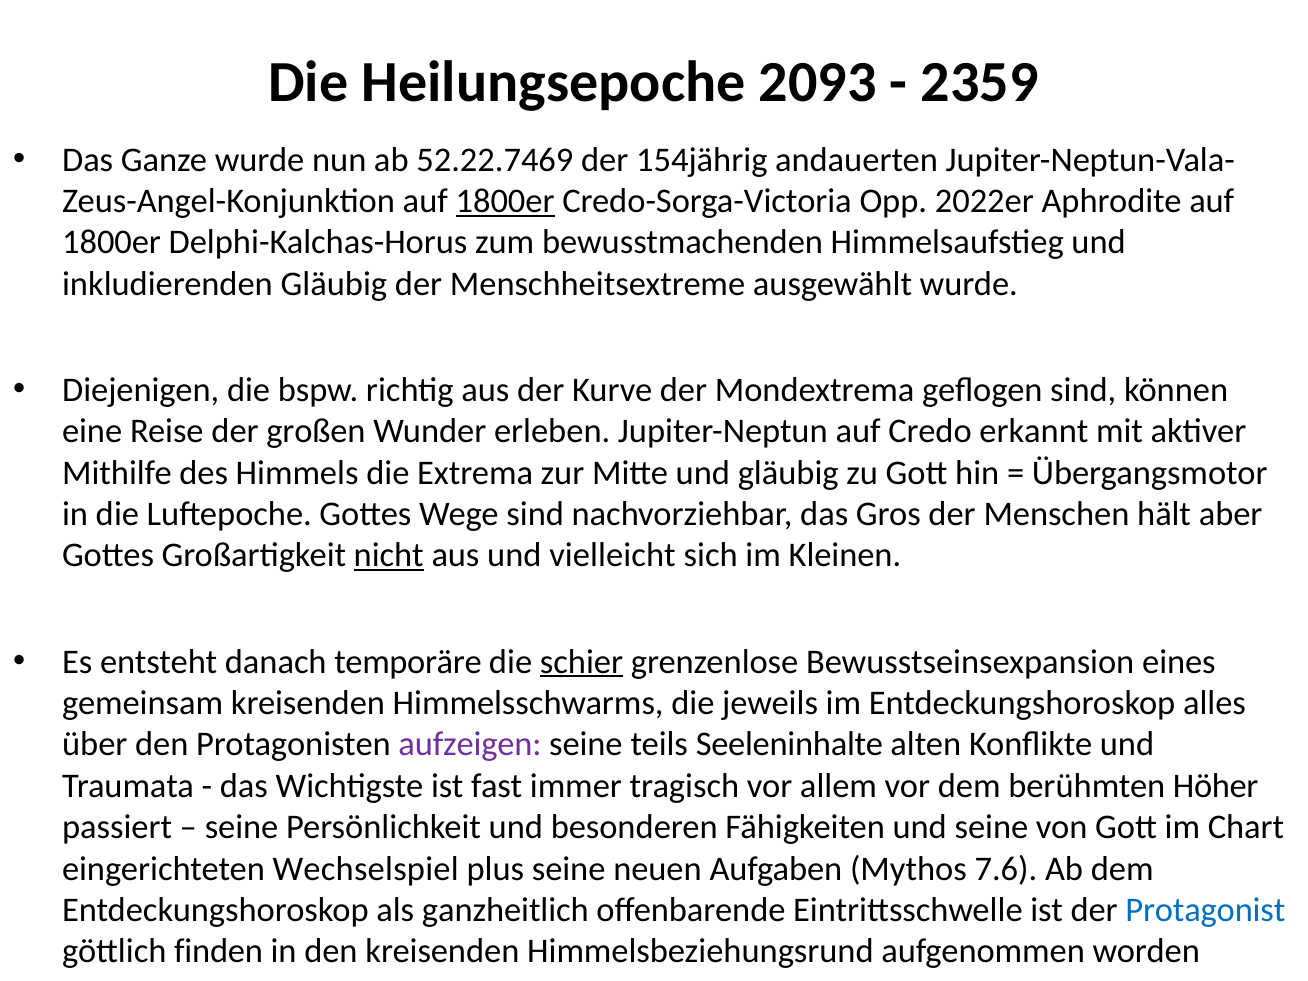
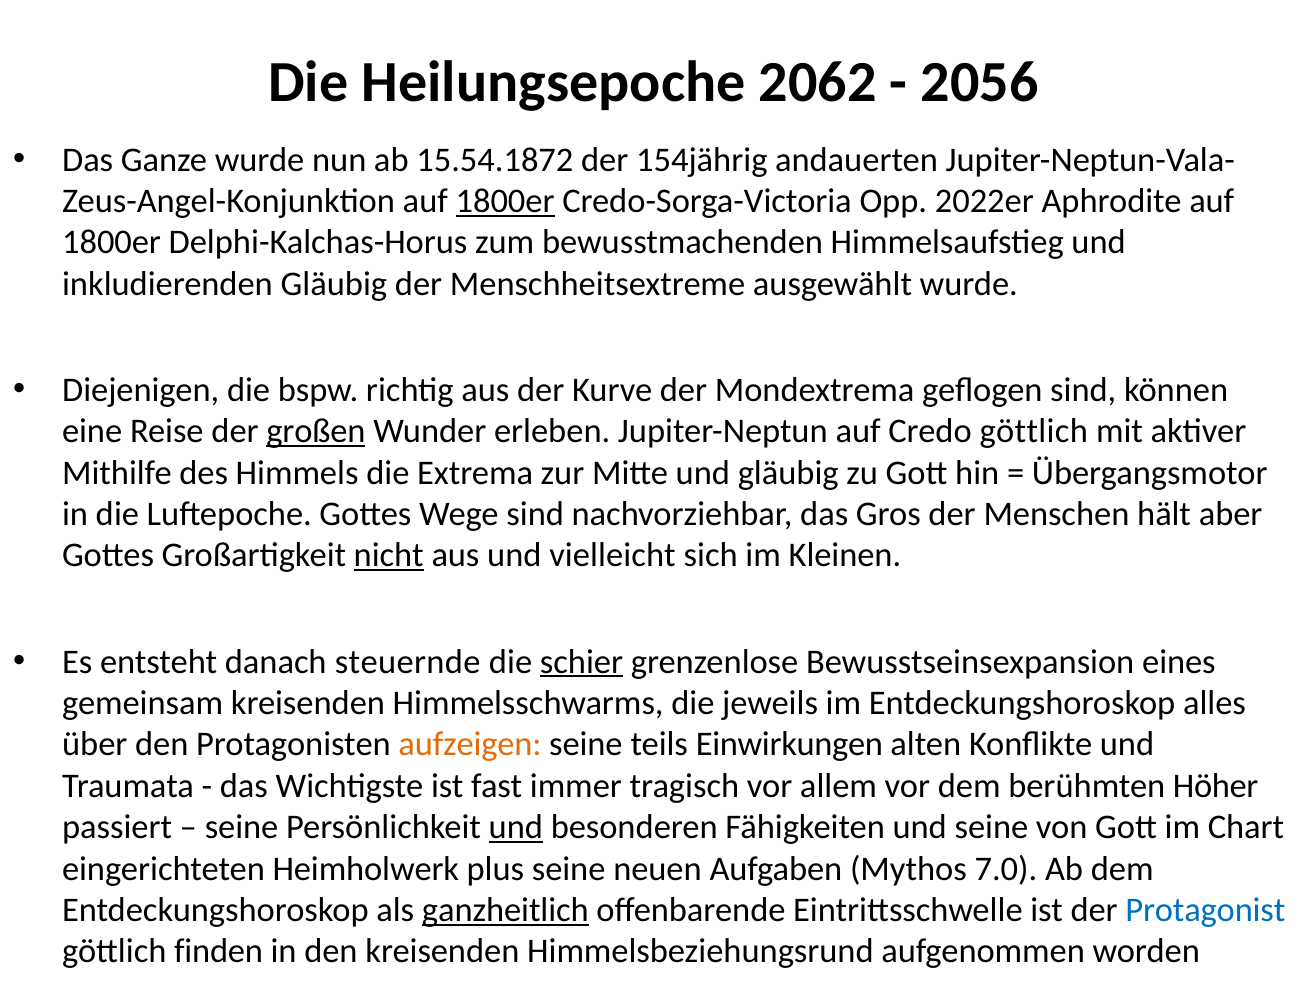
2093: 2093 -> 2062
2359: 2359 -> 2056
52.22.7469: 52.22.7469 -> 15.54.1872
großen underline: none -> present
Credo erkannt: erkannt -> göttlich
temporäre: temporäre -> steuernde
aufzeigen colour: purple -> orange
Seeleninhalte: Seeleninhalte -> Einwirkungen
und at (516, 827) underline: none -> present
Wechselspiel: Wechselspiel -> Heimholwerk
7.6: 7.6 -> 7.0
ganzheitlich underline: none -> present
